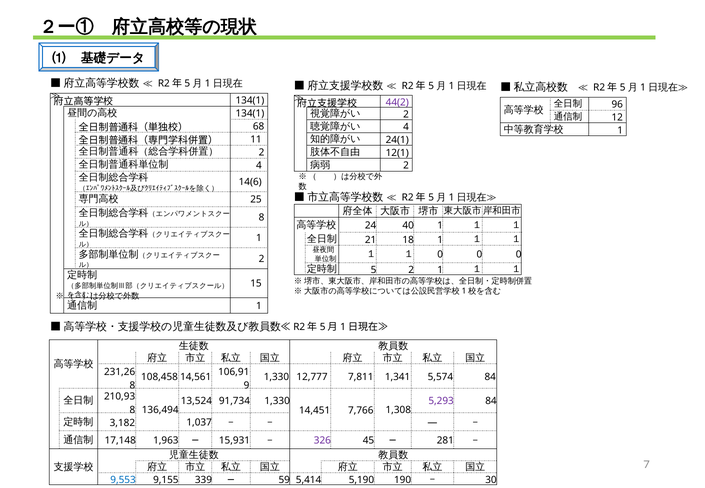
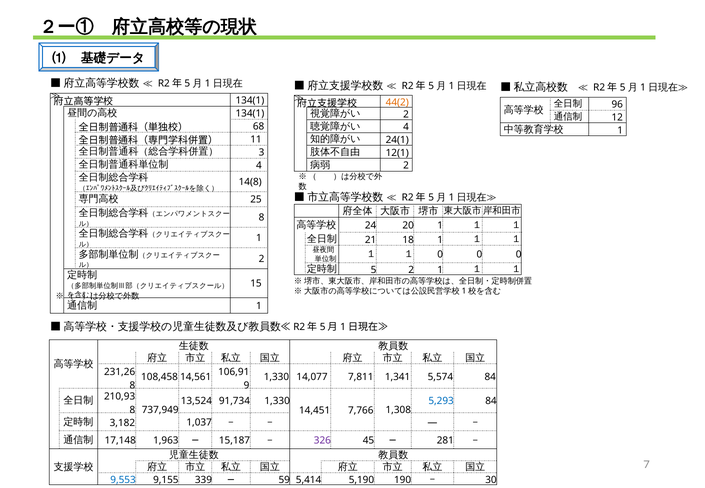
44(2 colour: purple -> orange
2 at (261, 152): 2 -> 3
14(6: 14(6 -> 14(8
40: 40 -> 20
12,777: 12,777 -> 14,077
5,293 colour: purple -> blue
136,494: 136,494 -> 737,949
15,931: 15,931 -> 15,187
